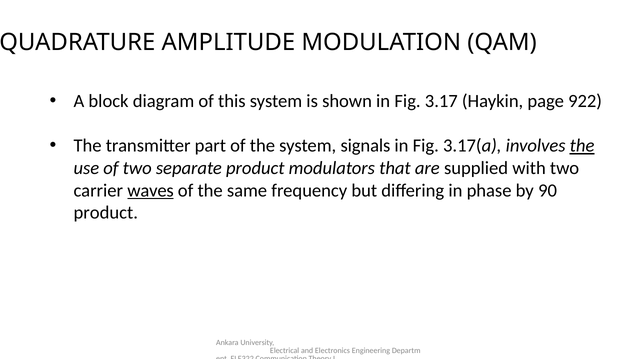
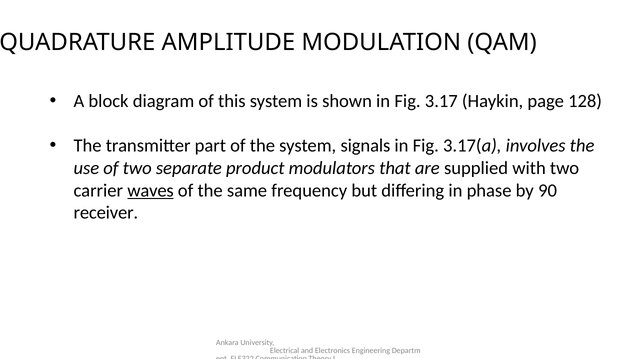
922: 922 -> 128
the at (582, 146) underline: present -> none
product at (106, 213): product -> receiver
